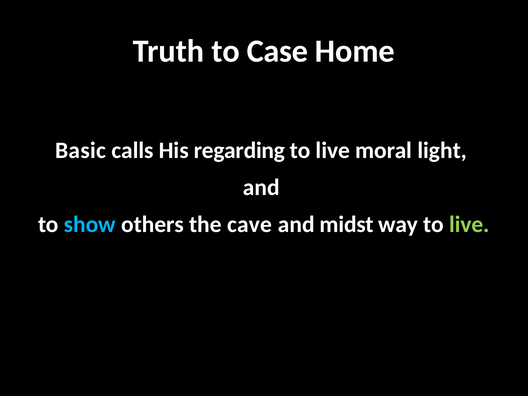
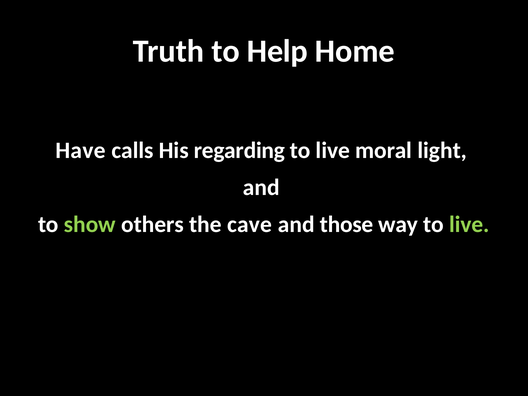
Case: Case -> Help
Basic: Basic -> Have
show colour: light blue -> light green
midst: midst -> those
